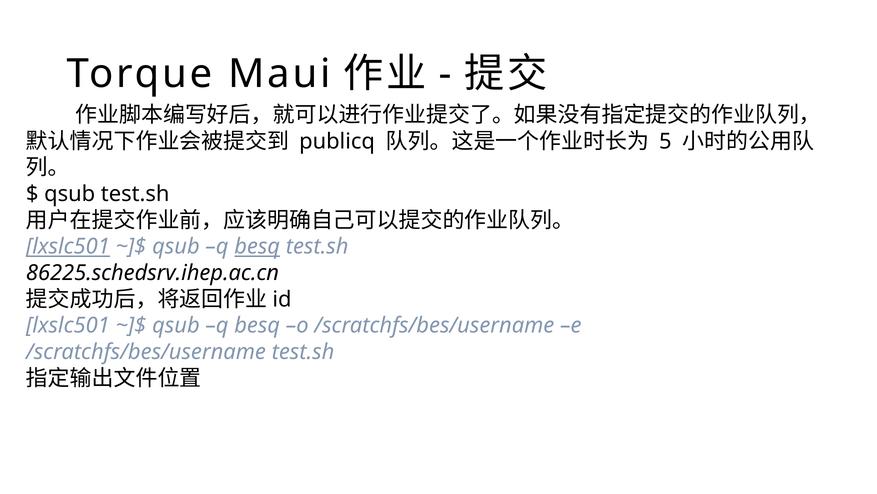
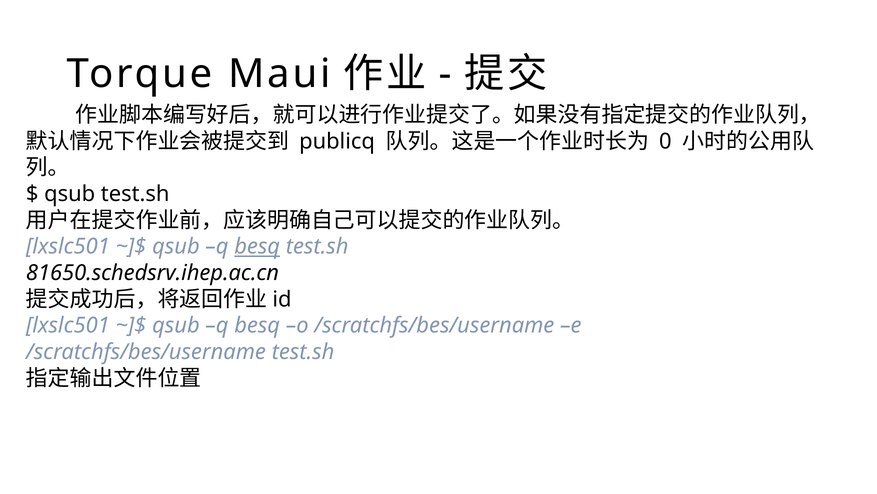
5: 5 -> 0
lxslc501 at (68, 246) underline: present -> none
86225.schedsrv.ihep.ac.cn: 86225.schedsrv.ihep.ac.cn -> 81650.schedsrv.ihep.ac.cn
